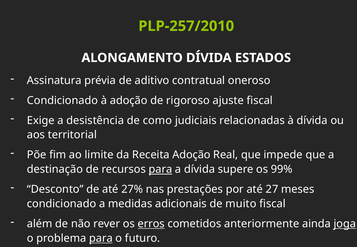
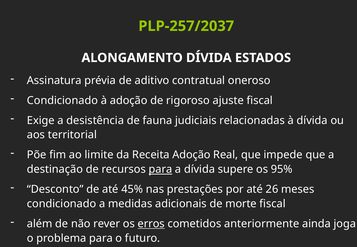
PLP-257/2010: PLP-257/2010 -> PLP-257/2037
como: como -> fauna
99%: 99% -> 95%
27%: 27% -> 45%
27: 27 -> 26
muito: muito -> morte
joga underline: present -> none
para at (101, 238) underline: present -> none
